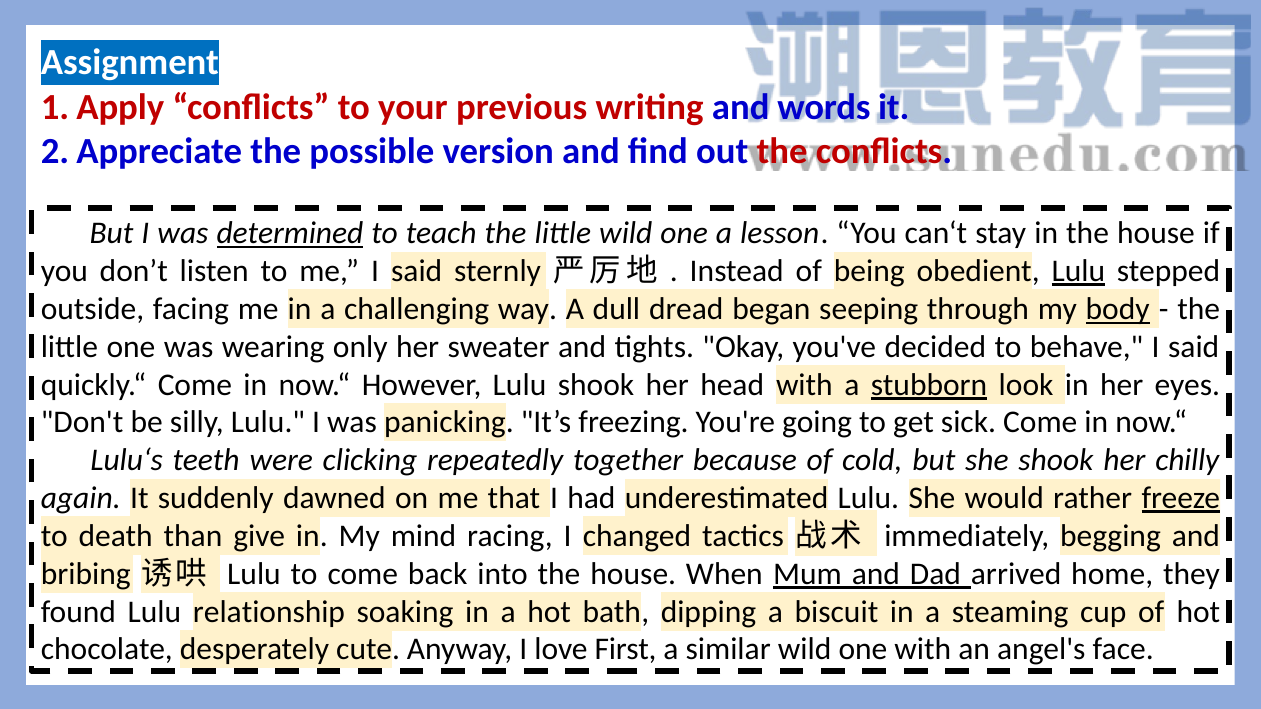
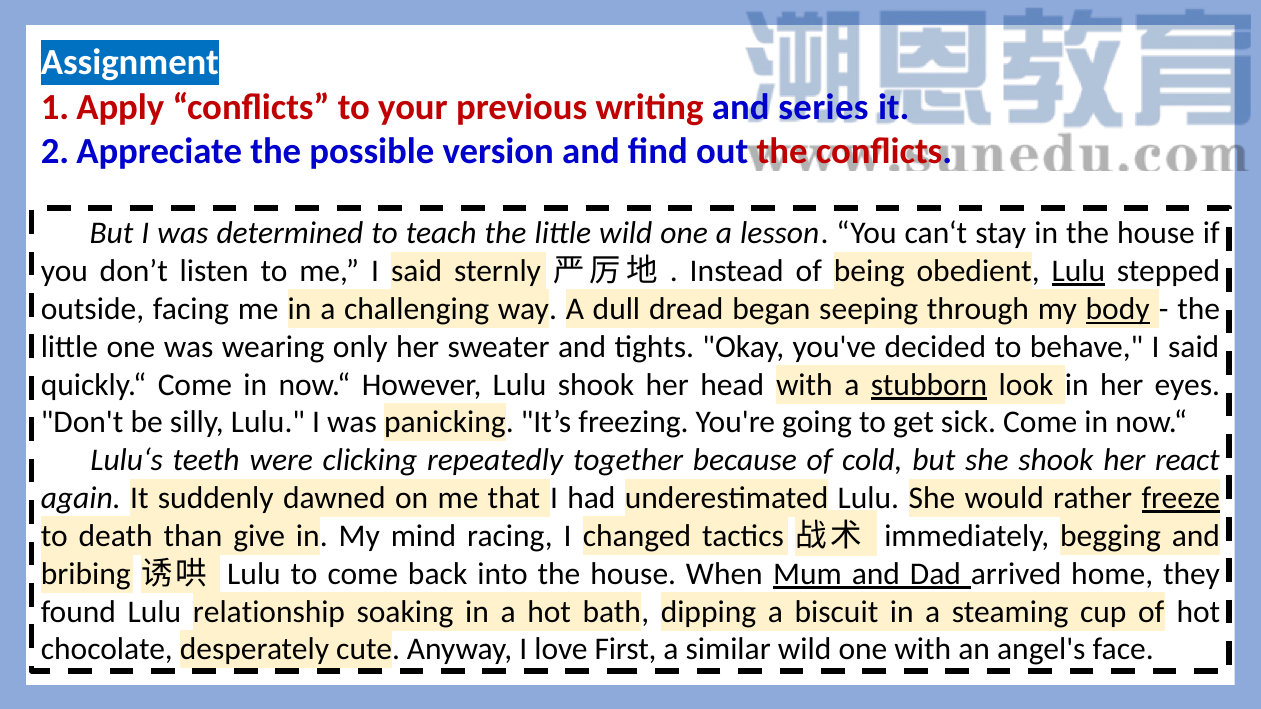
words: words -> series
determined underline: present -> none
chilly: chilly -> react
